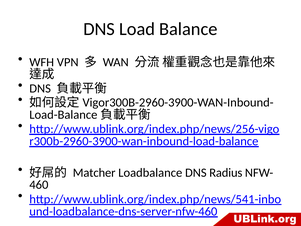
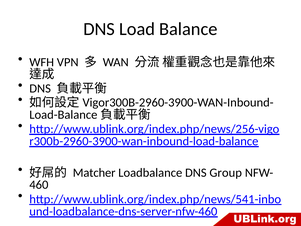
Radius: Radius -> Group
